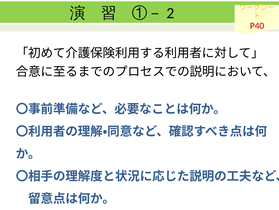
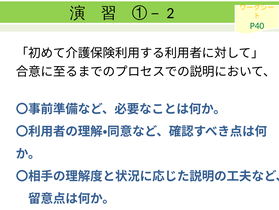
P40 colour: red -> green
